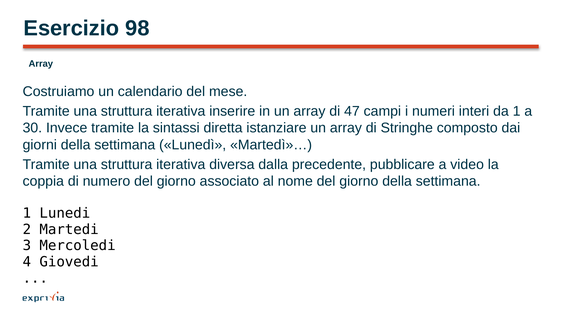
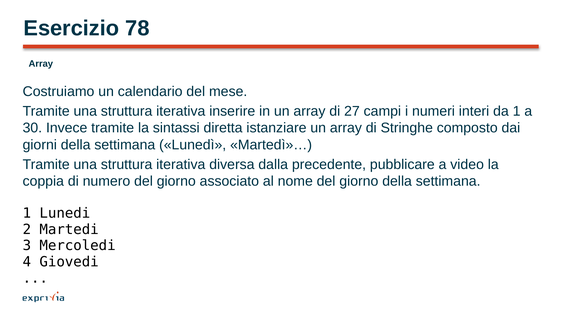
98: 98 -> 78
47: 47 -> 27
